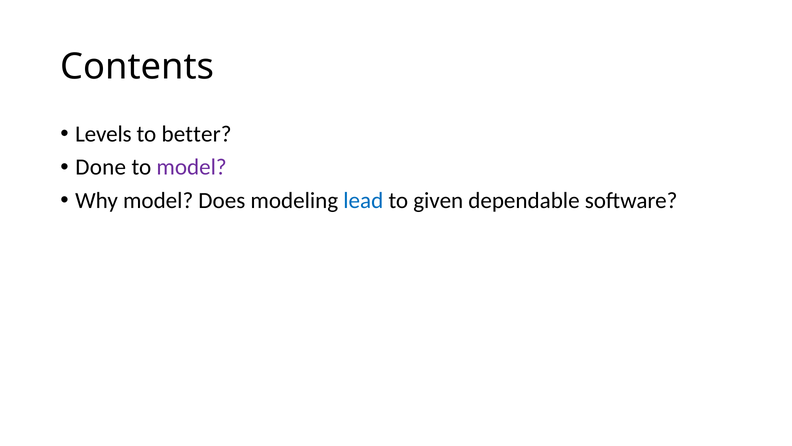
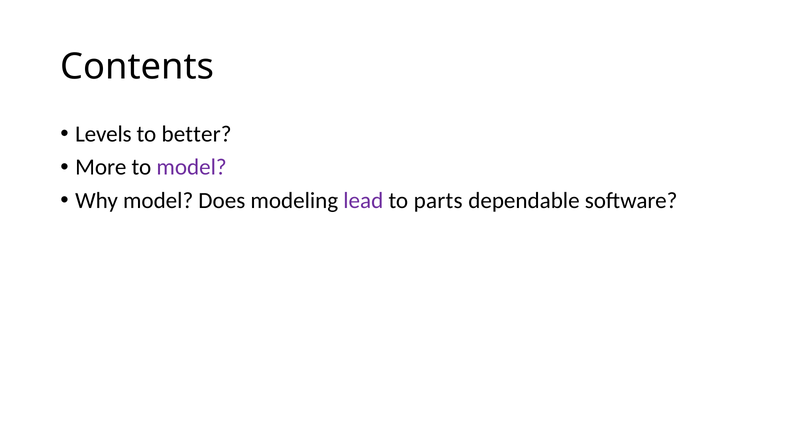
Done: Done -> More
lead colour: blue -> purple
given: given -> parts
